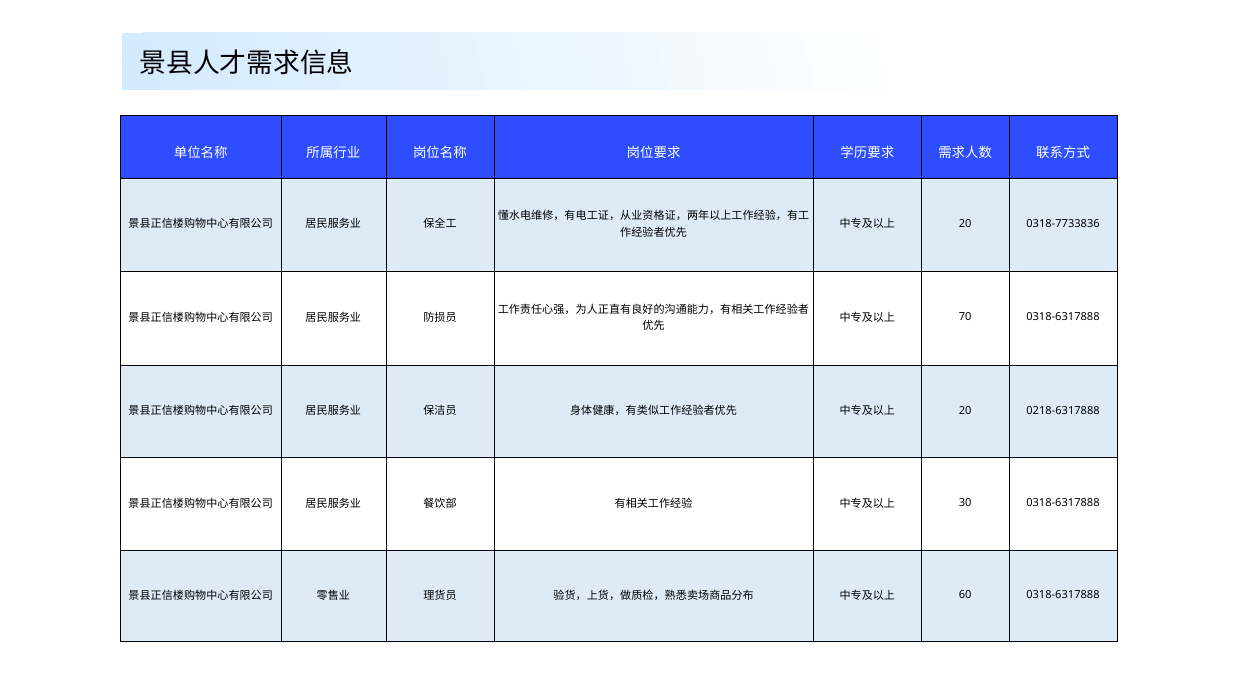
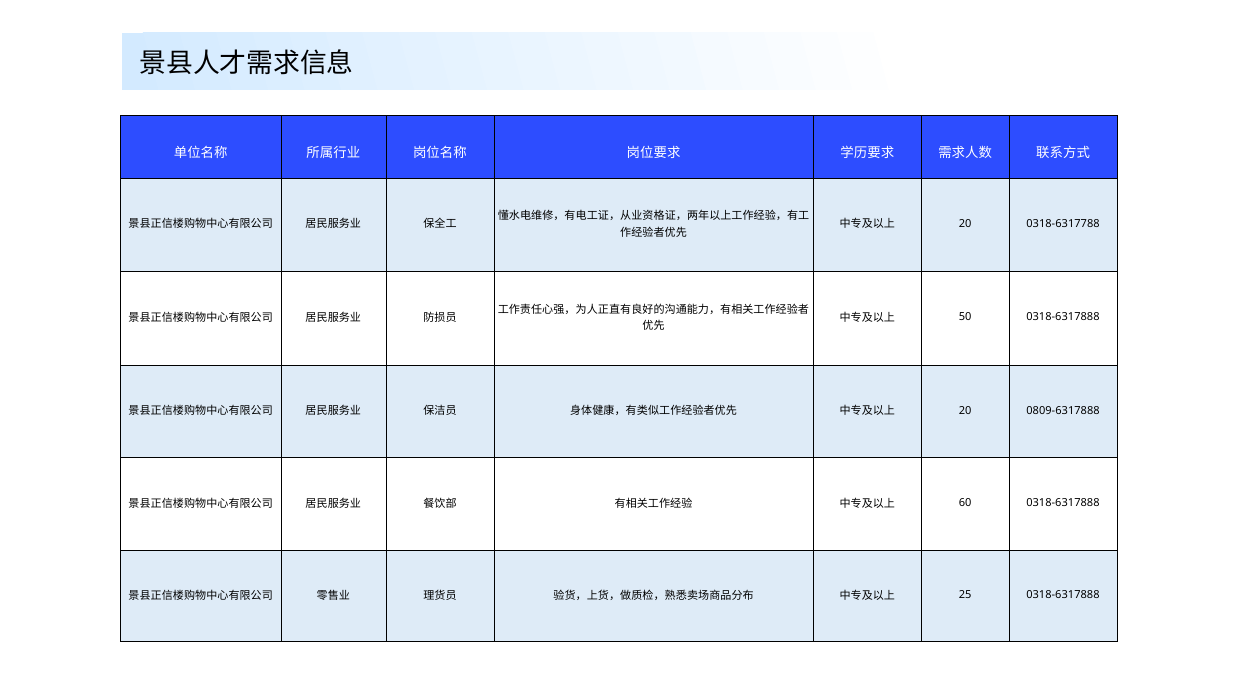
0318-7733836: 0318-7733836 -> 0318-6317788
70: 70 -> 50
0218-6317888: 0218-6317888 -> 0809-6317888
30: 30 -> 60
60: 60 -> 25
